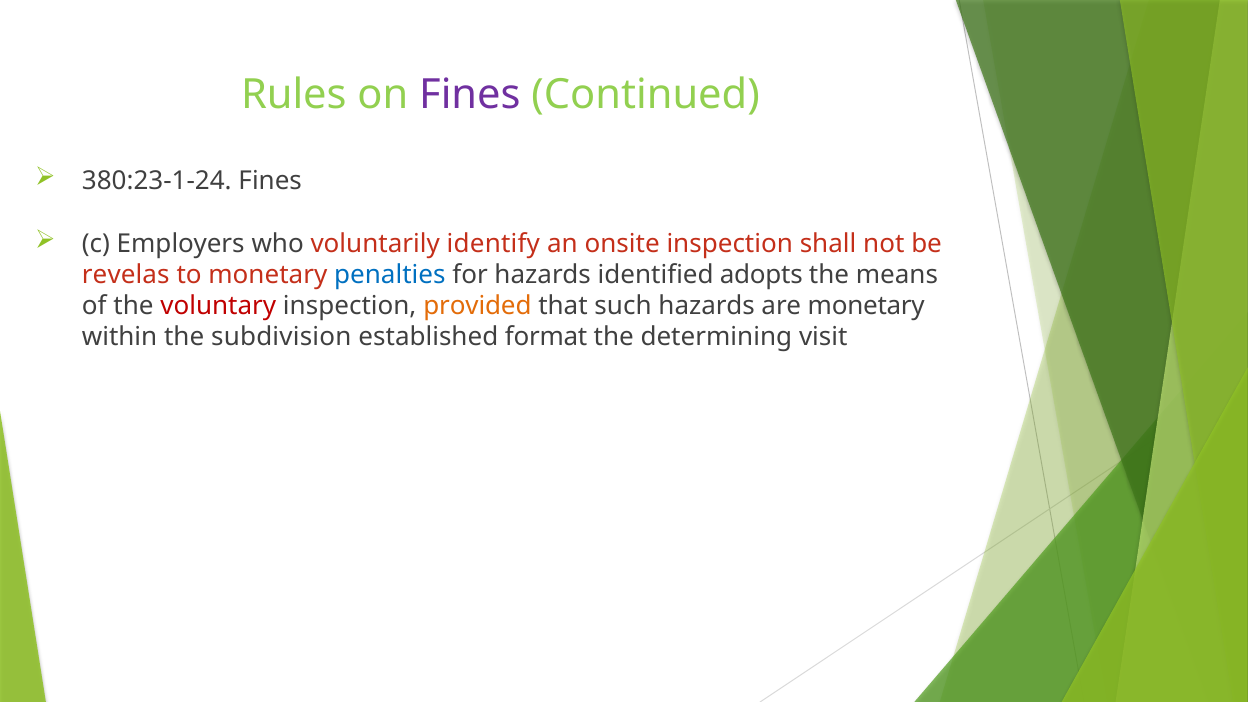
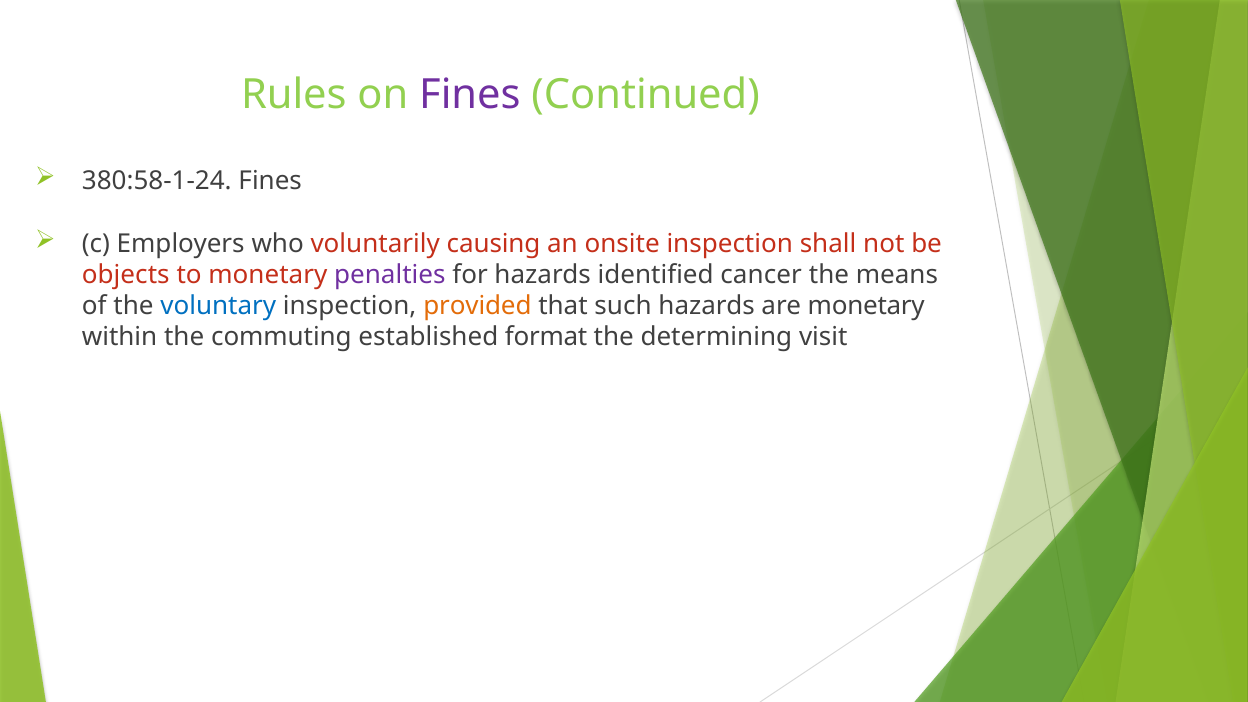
380:23-1-24: 380:23-1-24 -> 380:58-1-24
identify: identify -> causing
revelas: revelas -> objects
penalties colour: blue -> purple
adopts: adopts -> cancer
voluntary colour: red -> blue
subdivision: subdivision -> commuting
